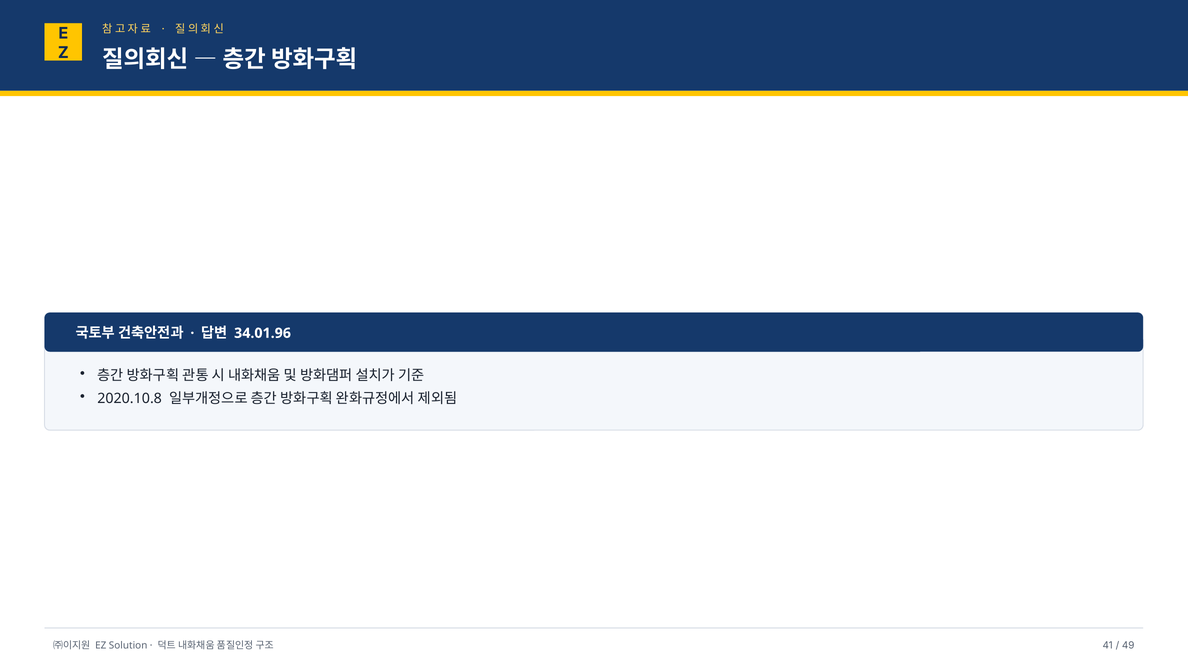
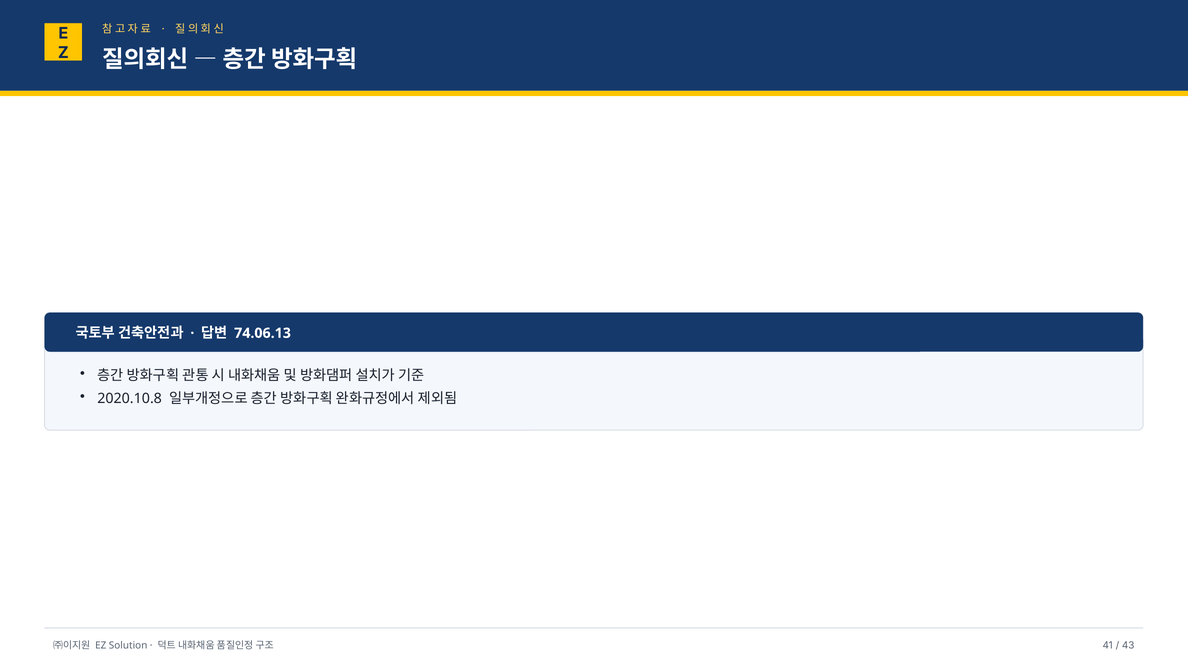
34.01.96: 34.01.96 -> 74.06.13
49: 49 -> 43
